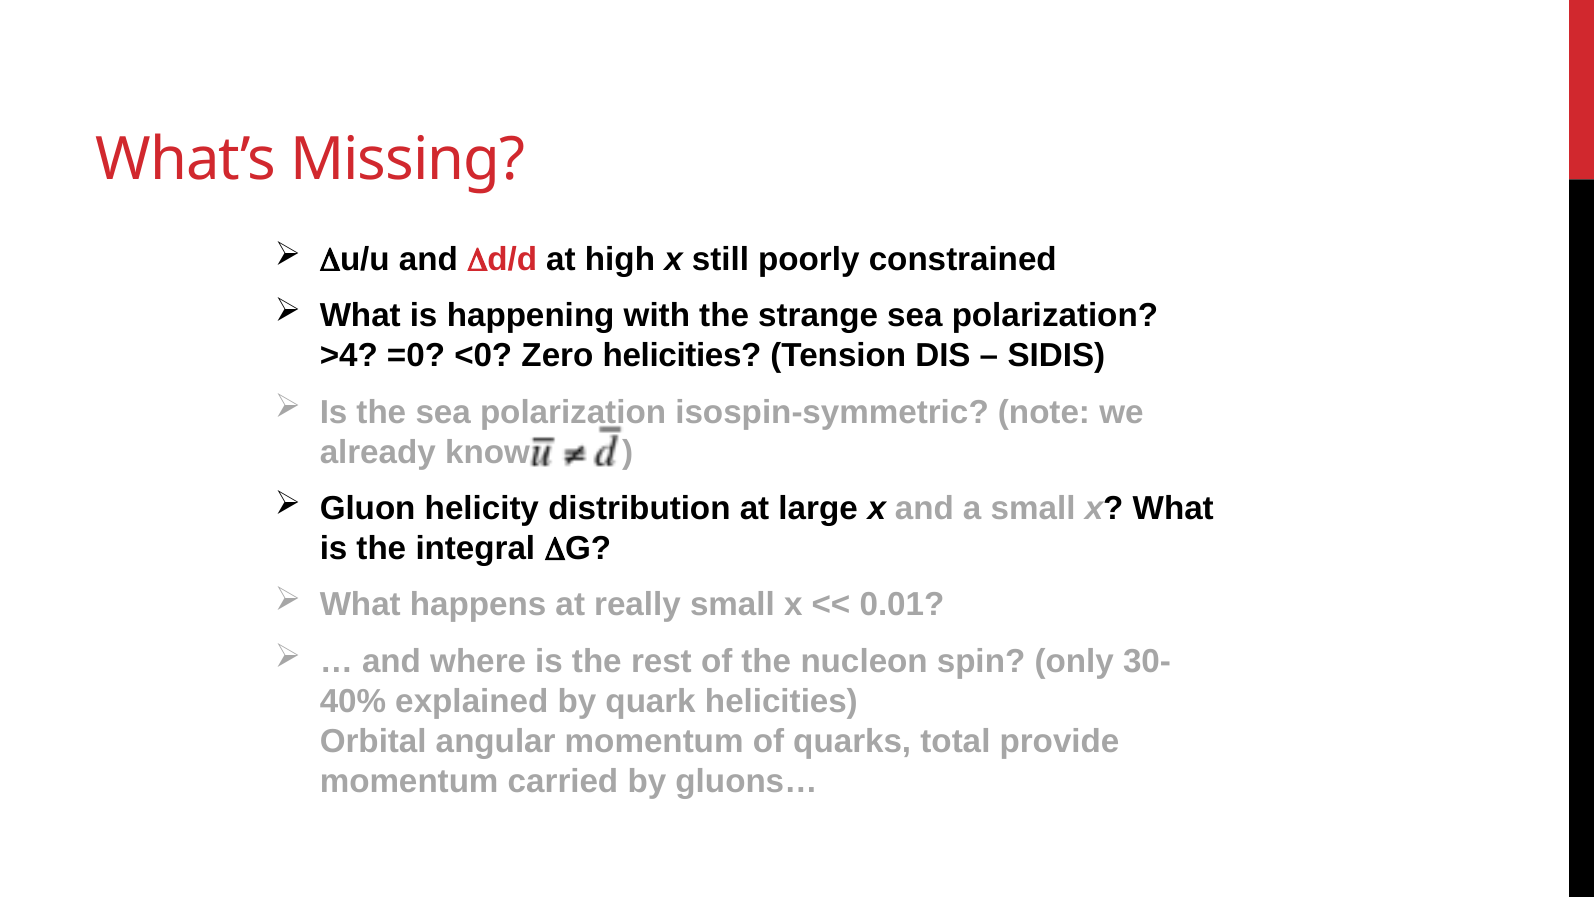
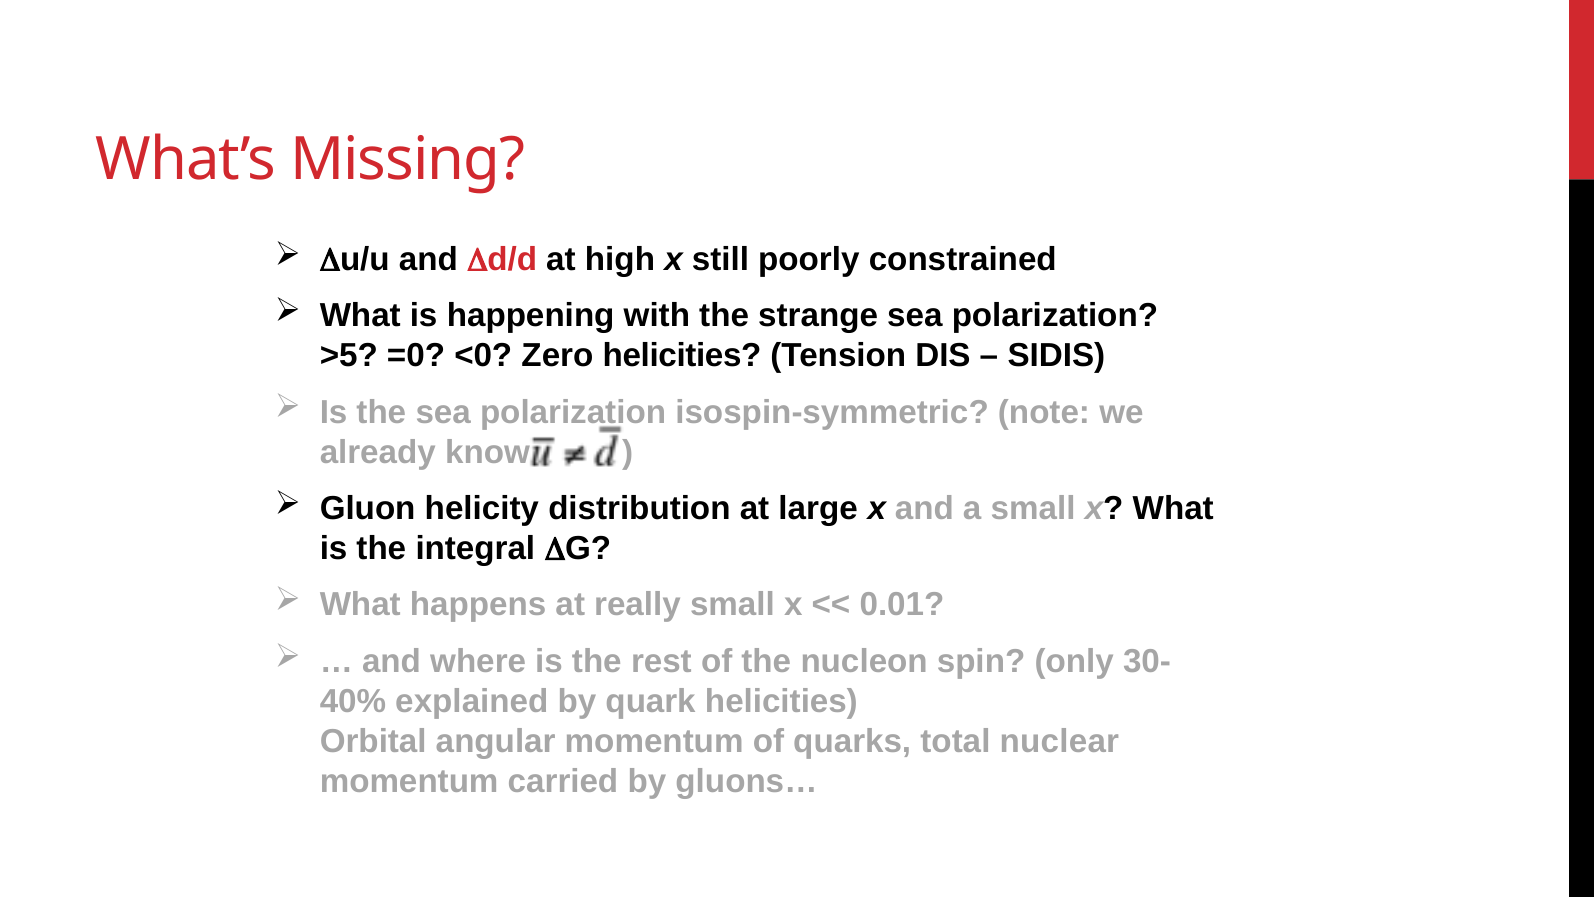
>4: >4 -> >5
provide: provide -> nuclear
